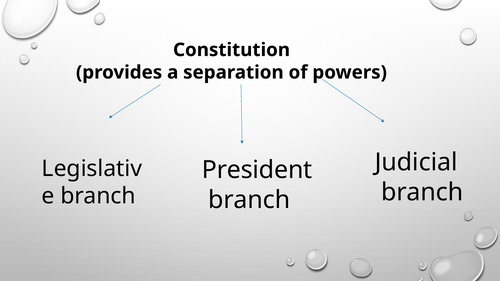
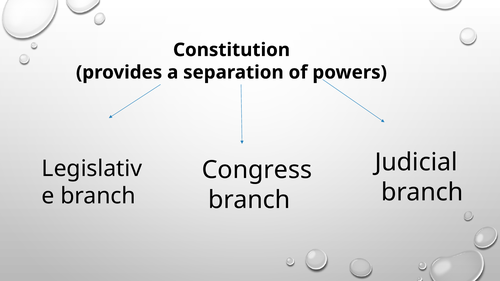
President: President -> Congress
